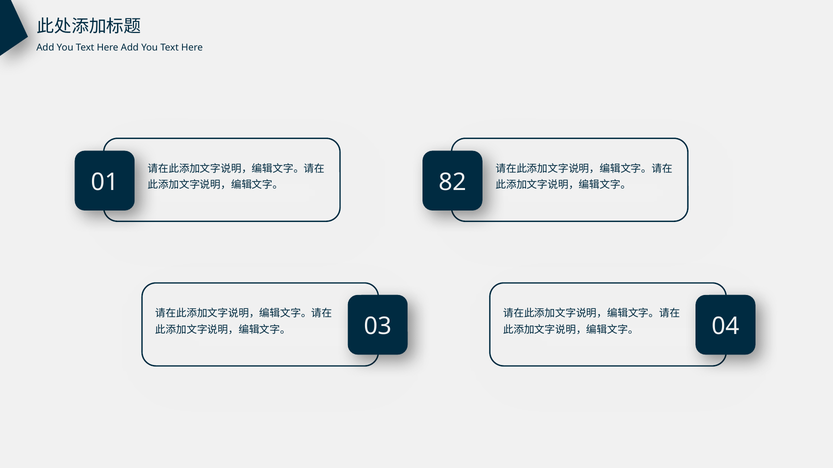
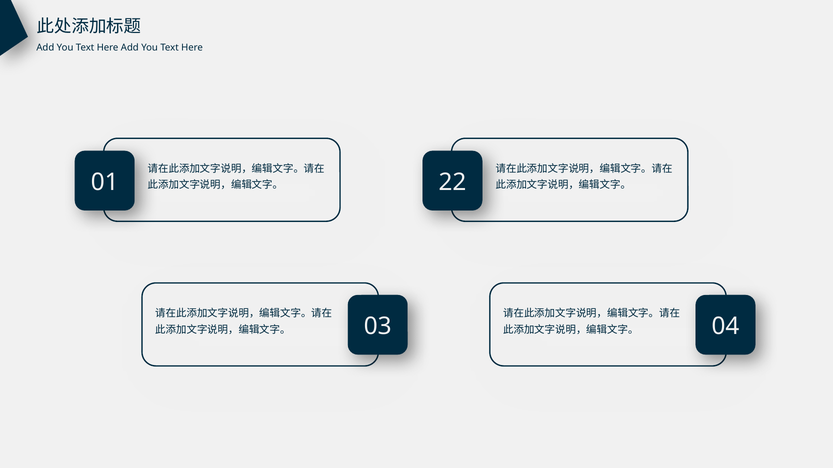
82: 82 -> 22
